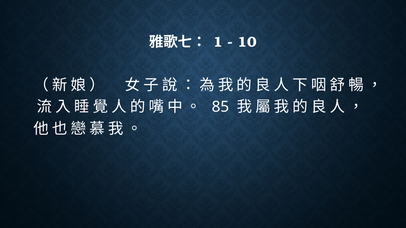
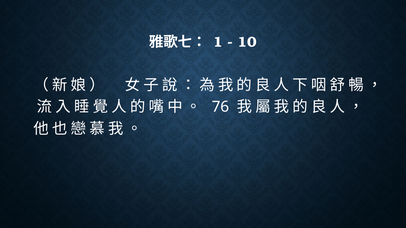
85: 85 -> 76
